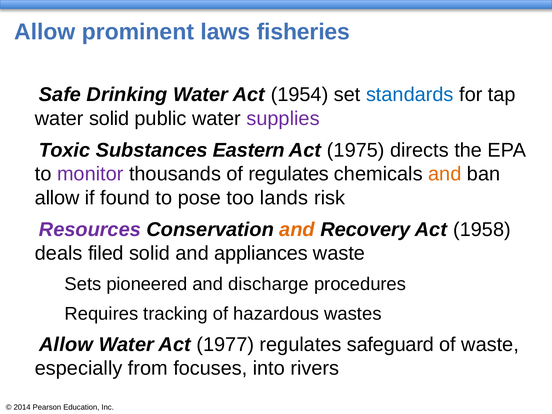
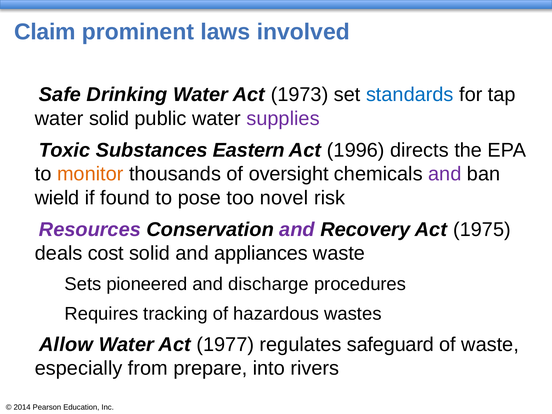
Allow at (45, 32): Allow -> Claim
fisheries: fisheries -> involved
1954: 1954 -> 1973
1975: 1975 -> 1996
monitor colour: purple -> orange
of regulates: regulates -> oversight
and at (445, 174) colour: orange -> purple
allow at (57, 198): allow -> wield
lands: lands -> novel
and at (297, 230) colour: orange -> purple
1958: 1958 -> 1975
filed: filed -> cost
focuses: focuses -> prepare
